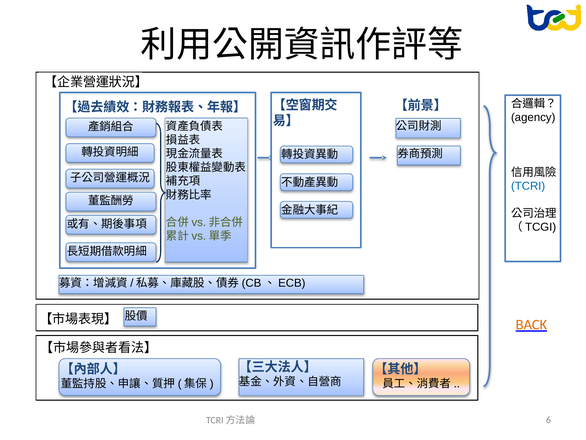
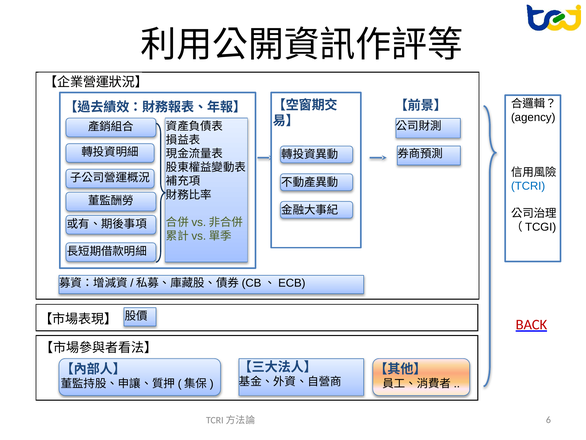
BACK colour: orange -> red
